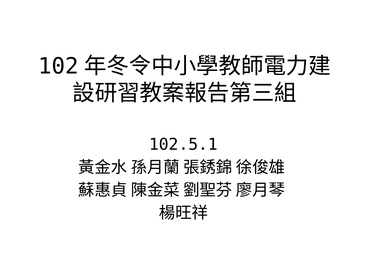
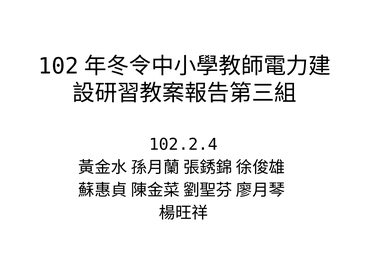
102.5.1: 102.5.1 -> 102.2.4
